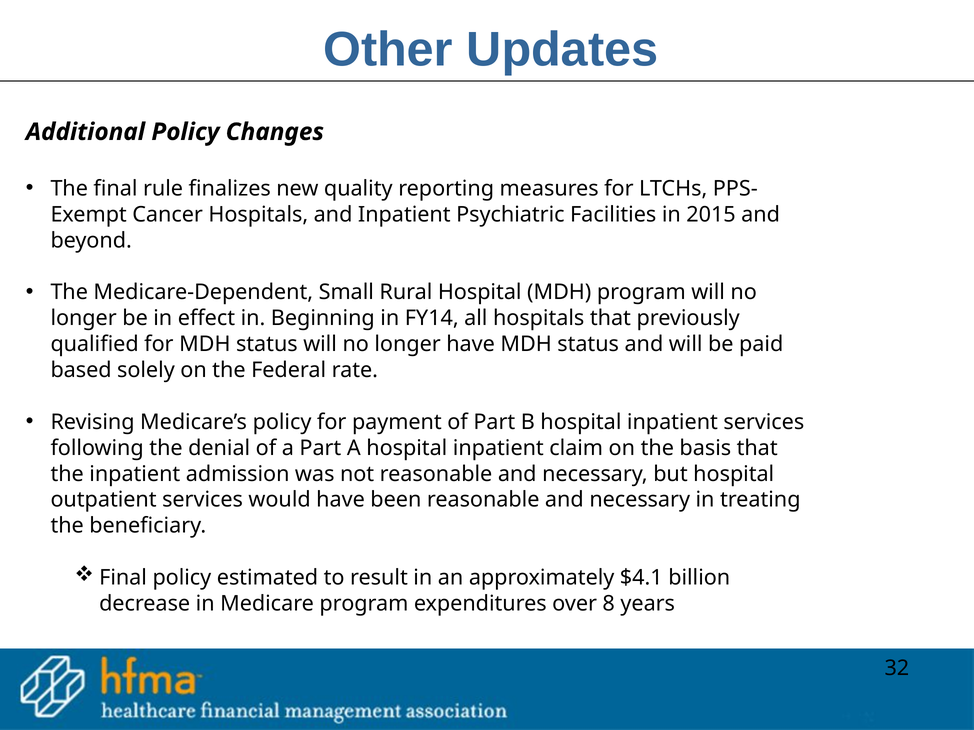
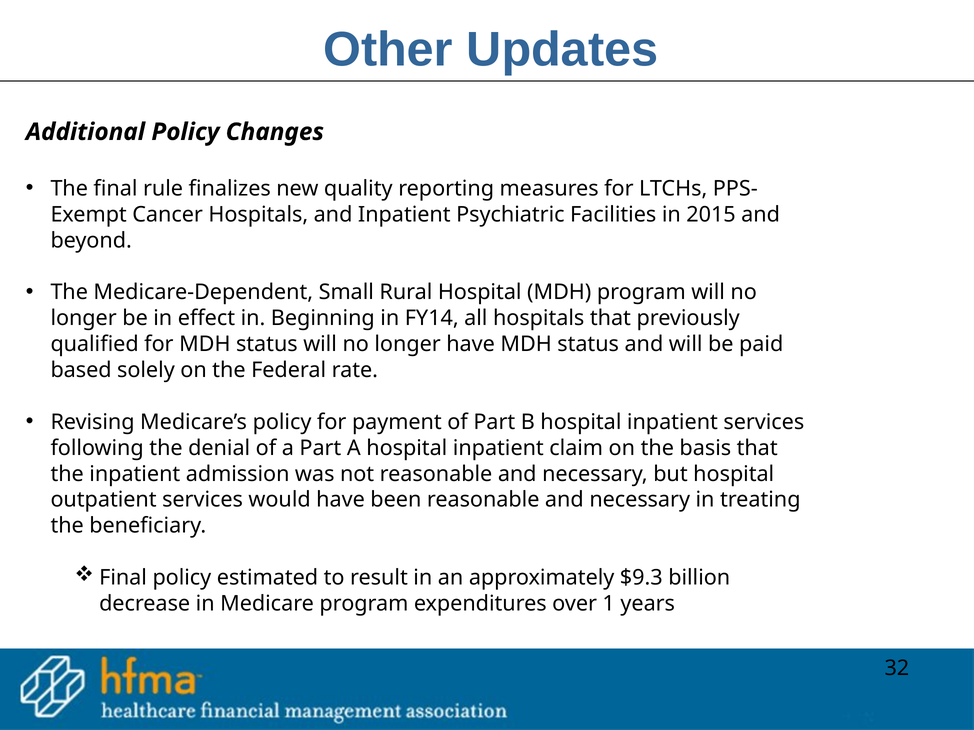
$4.1: $4.1 -> $9.3
8: 8 -> 1
